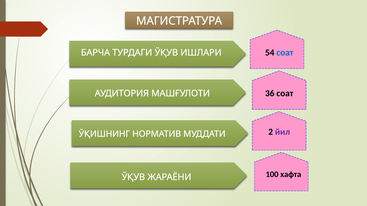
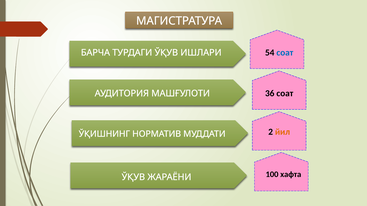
йил colour: purple -> orange
